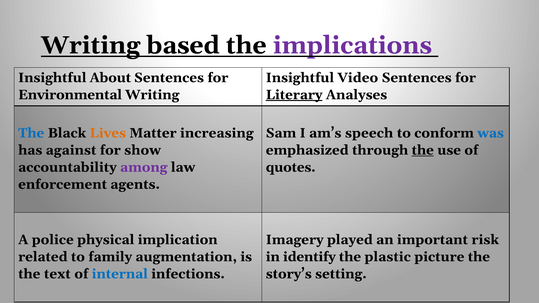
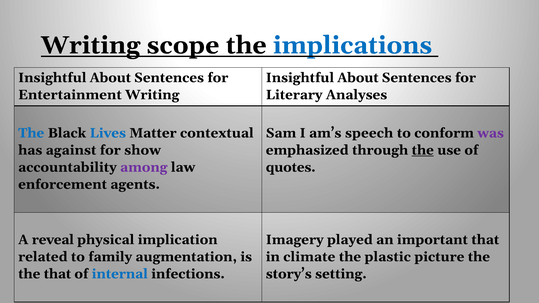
based: based -> scope
implications colour: purple -> blue
Video at (358, 78): Video -> About
Environmental: Environmental -> Entertainment
Literary underline: present -> none
Lives colour: orange -> blue
increasing: increasing -> contextual
was colour: blue -> purple
police: police -> reveal
important risk: risk -> that
identify: identify -> climate
the text: text -> that
